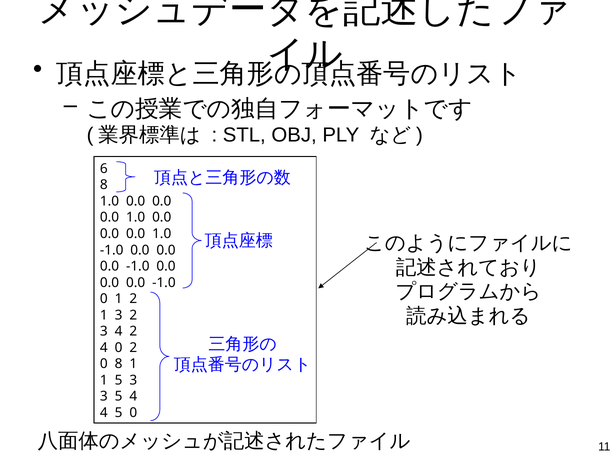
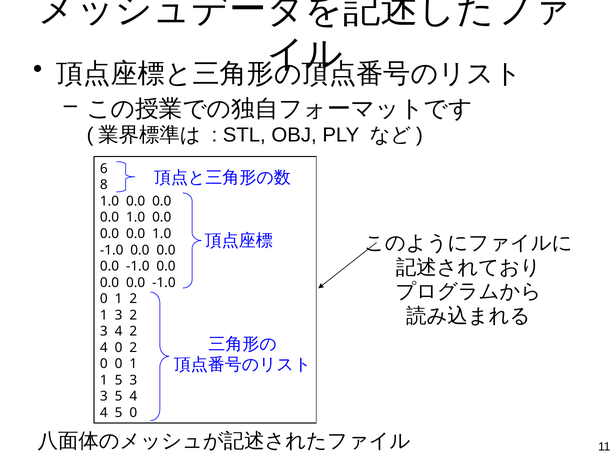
0 8: 8 -> 0
